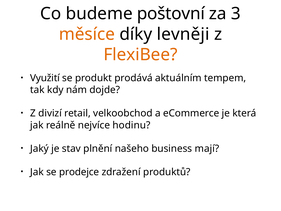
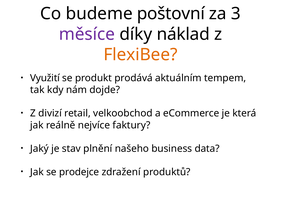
měsíce colour: orange -> purple
levněji: levněji -> náklad
hodinu: hodinu -> faktury
mají: mají -> data
